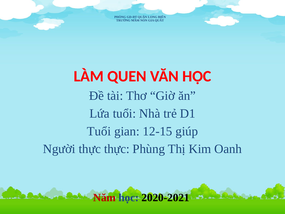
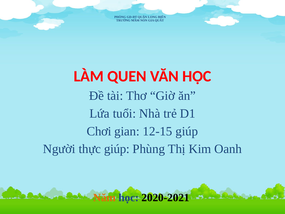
Tuổi at (99, 131): Tuổi -> Chơi
thực thực: thực -> giúp
Năm colour: red -> orange
